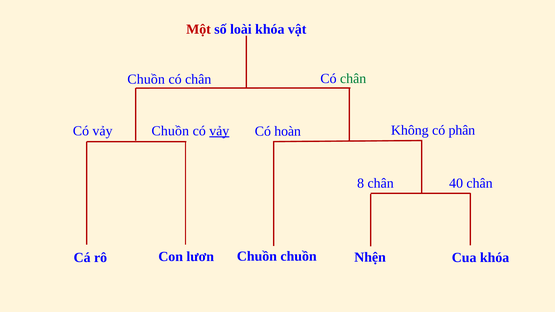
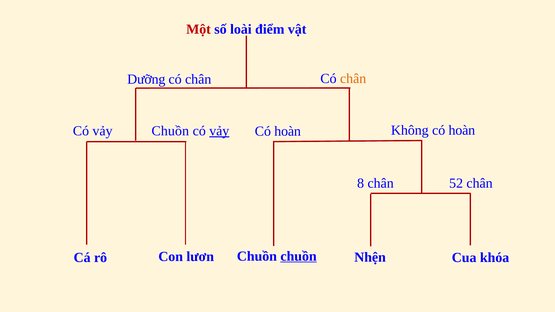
loài khóa: khóa -> điểm
Chuồn at (146, 79): Chuồn -> Dưỡng
chân at (353, 79) colour: green -> orange
Không có phân: phân -> hoàn
40: 40 -> 52
chuồn at (299, 256) underline: none -> present
